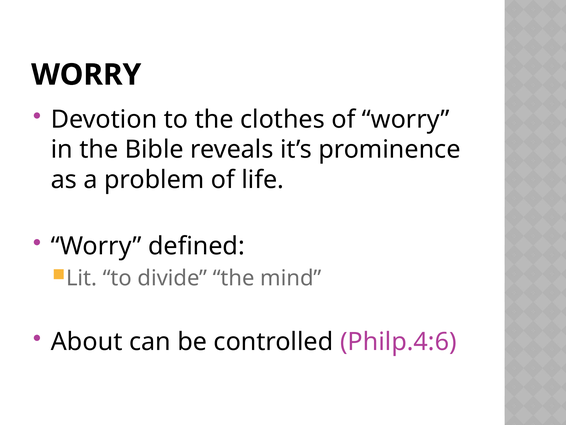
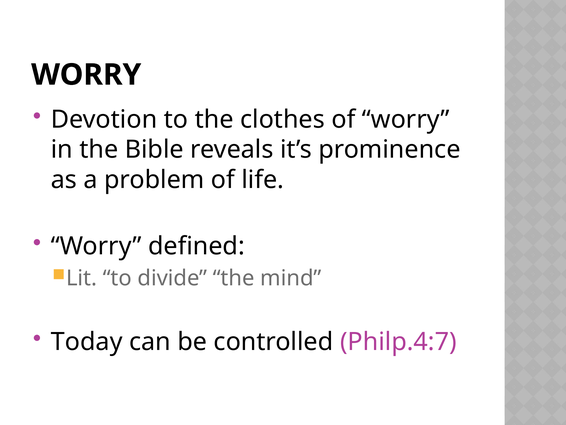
About: About -> Today
Philp.4:6: Philp.4:6 -> Philp.4:7
